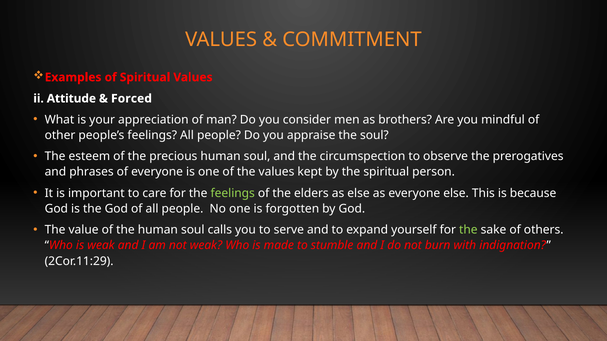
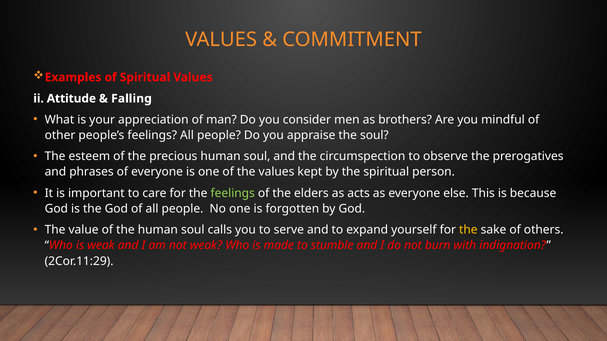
Forced: Forced -> Falling
as else: else -> acts
the at (468, 230) colour: light green -> yellow
